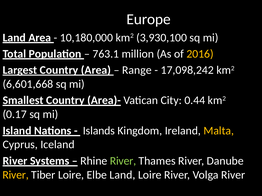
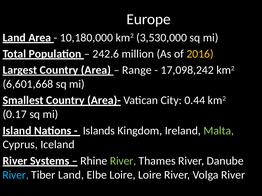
3,930,100: 3,930,100 -> 3,530,000
763.1: 763.1 -> 242.6
Malta colour: yellow -> light green
River at (16, 175) colour: yellow -> light blue
Tiber Loire: Loire -> Land
Elbe Land: Land -> Loire
